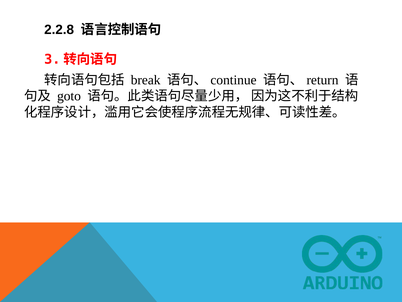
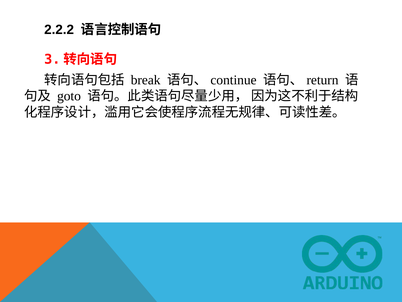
2.2.8: 2.2.8 -> 2.2.2
